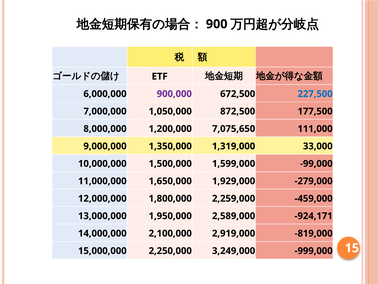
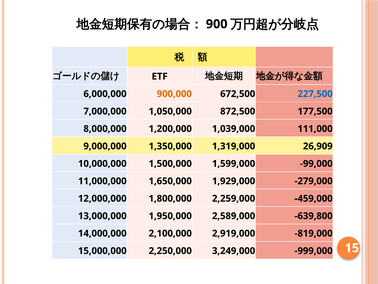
900,000 colour: purple -> orange
7,075,650: 7,075,650 -> 1,039,000
33,000: 33,000 -> 26,909
-924,171: -924,171 -> -639,800
